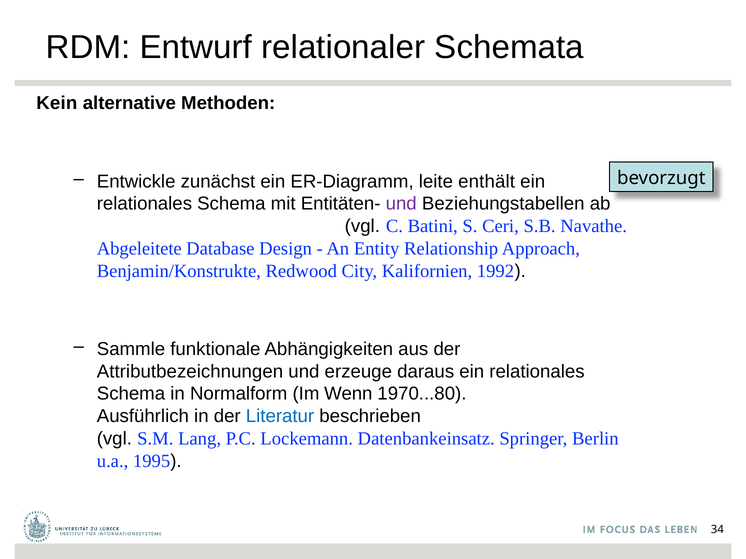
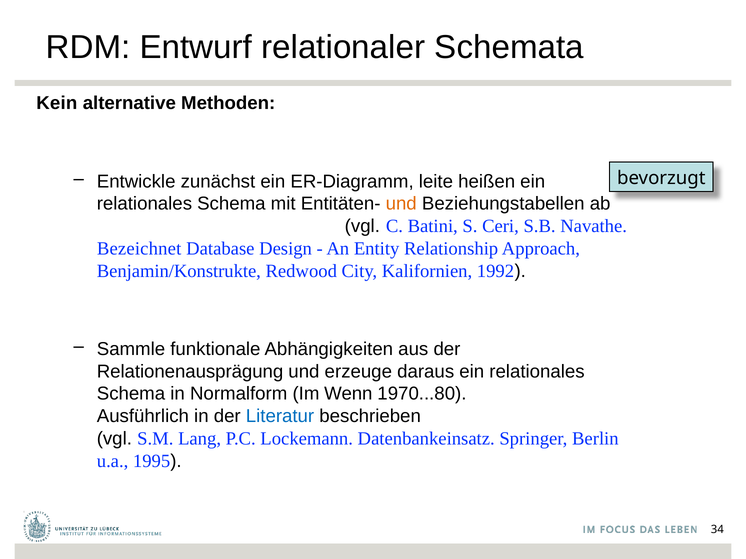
enthält: enthält -> heißen
und at (401, 204) colour: purple -> orange
Abgeleitete: Abgeleitete -> Bezeichnet
Attributbezeichnungen: Attributbezeichnungen -> Relationenausprägung
